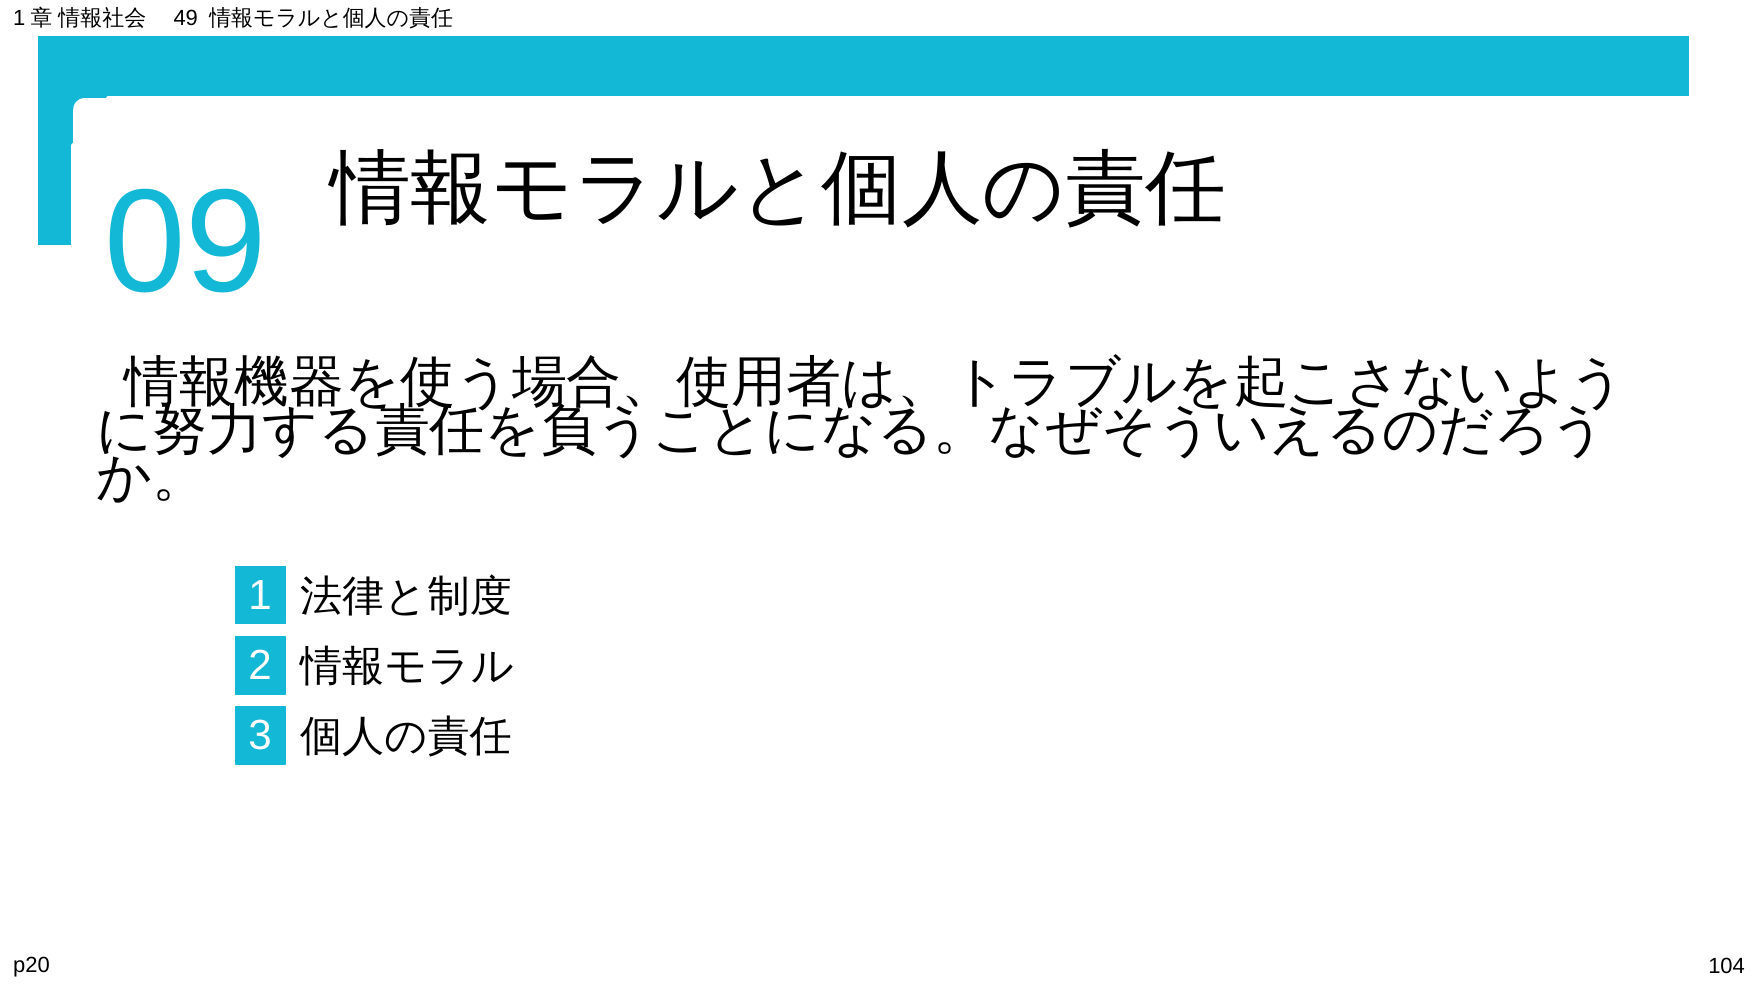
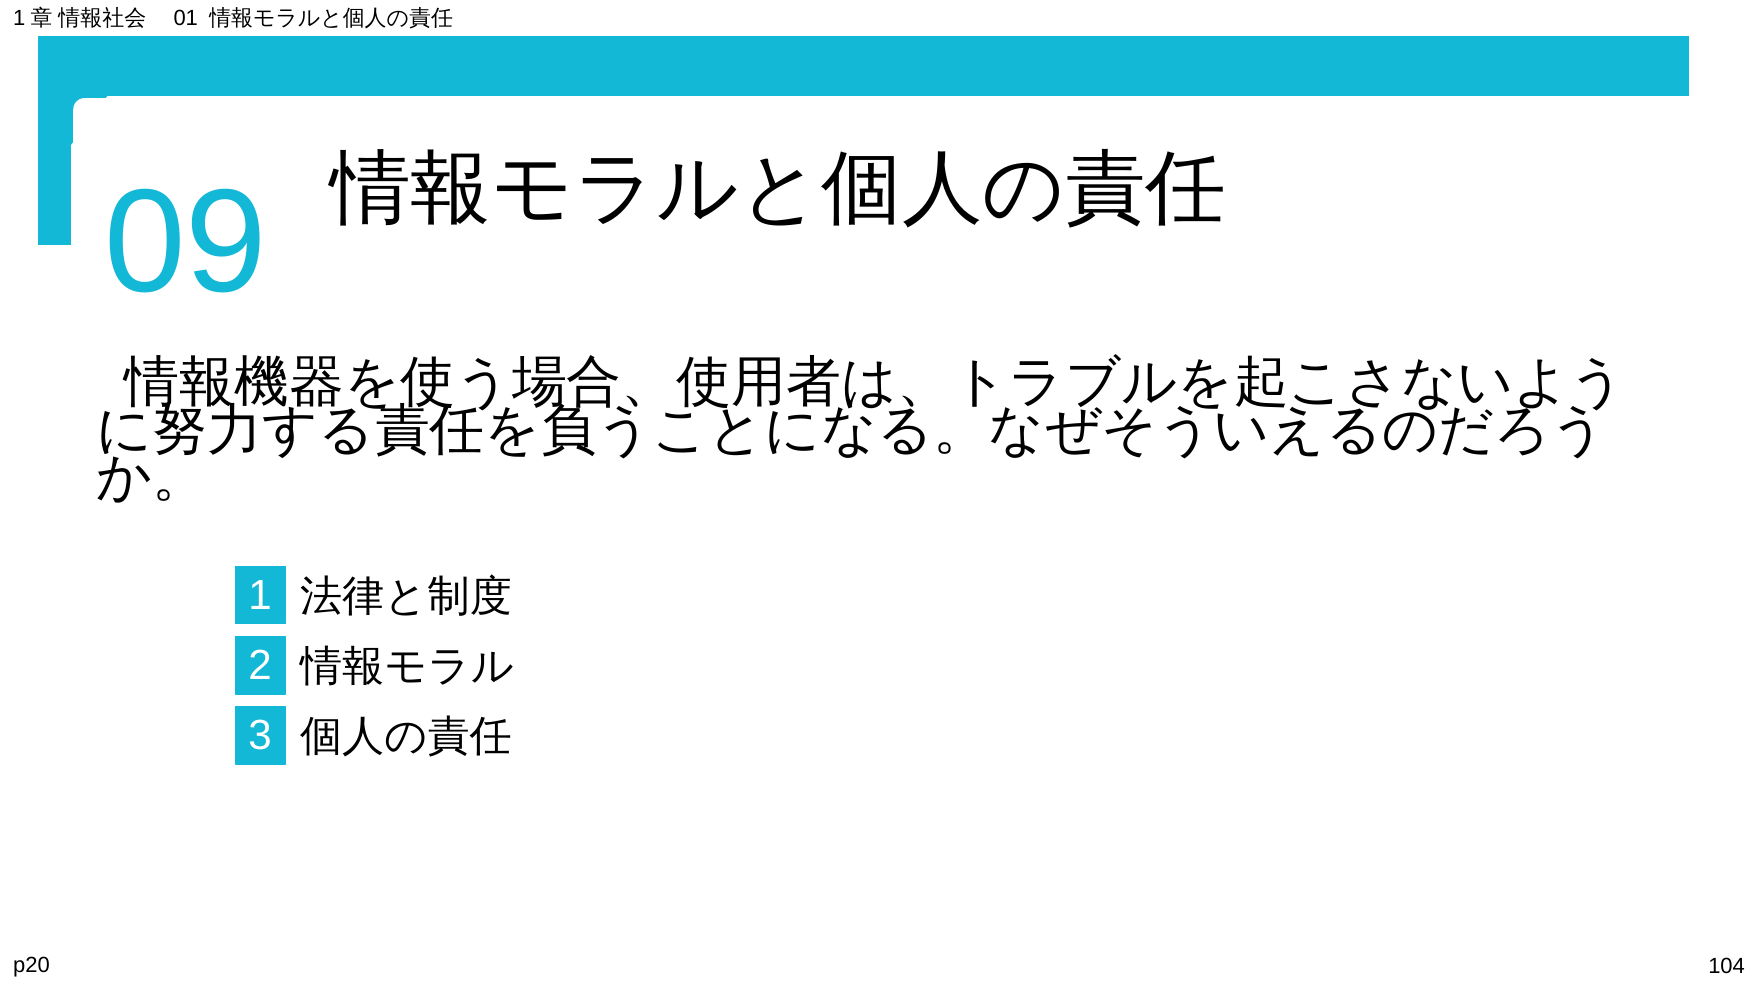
49: 49 -> 01
